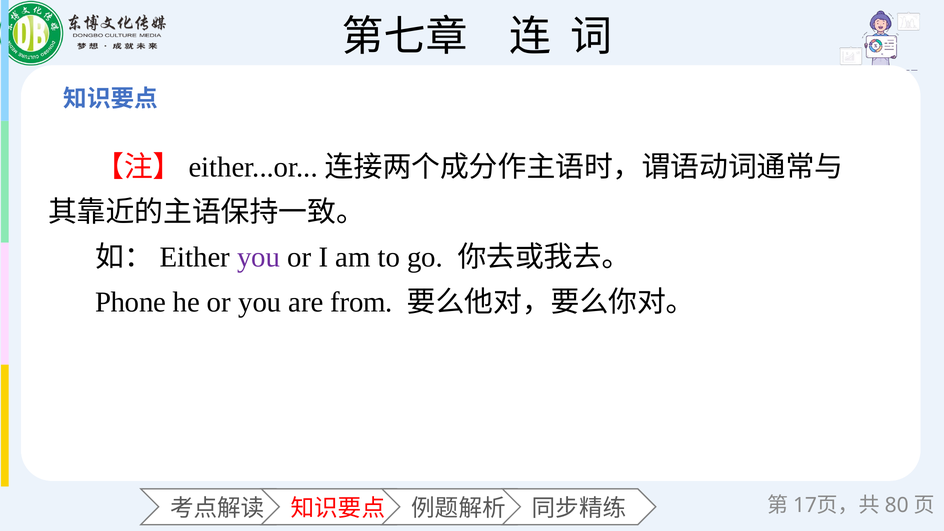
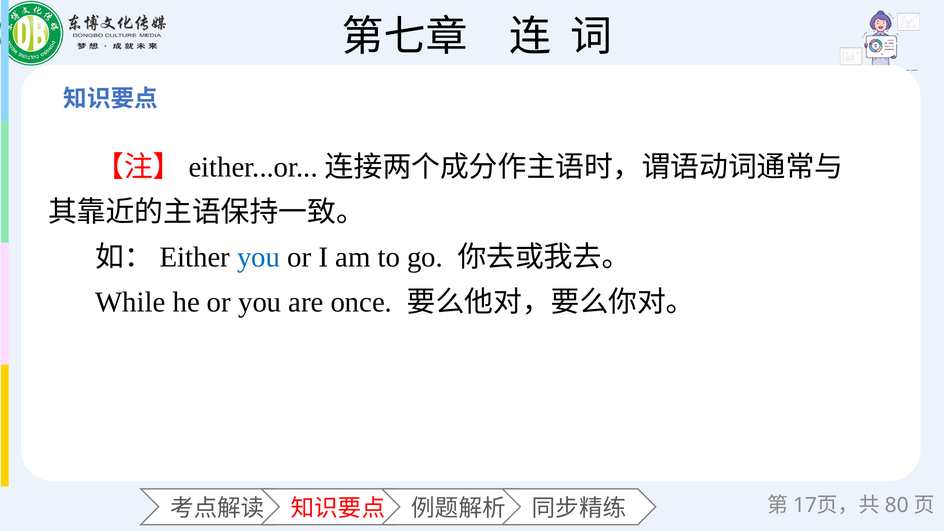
you at (259, 257) colour: purple -> blue
Phone: Phone -> While
from: from -> once
